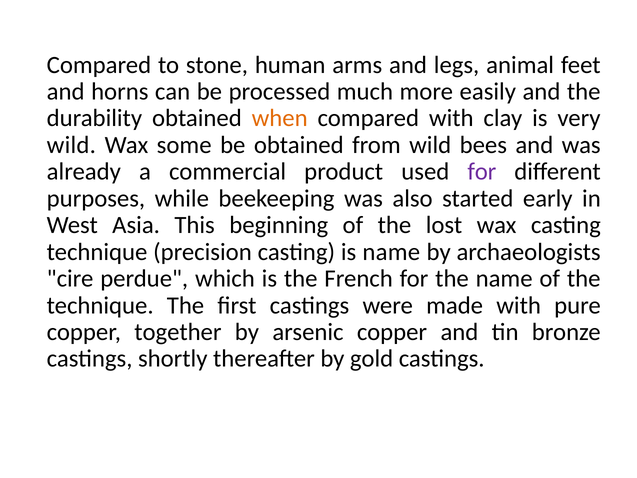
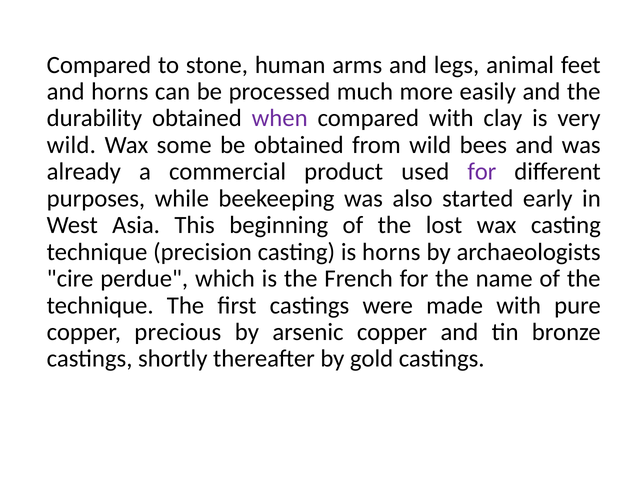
when colour: orange -> purple
is name: name -> horns
together: together -> precious
